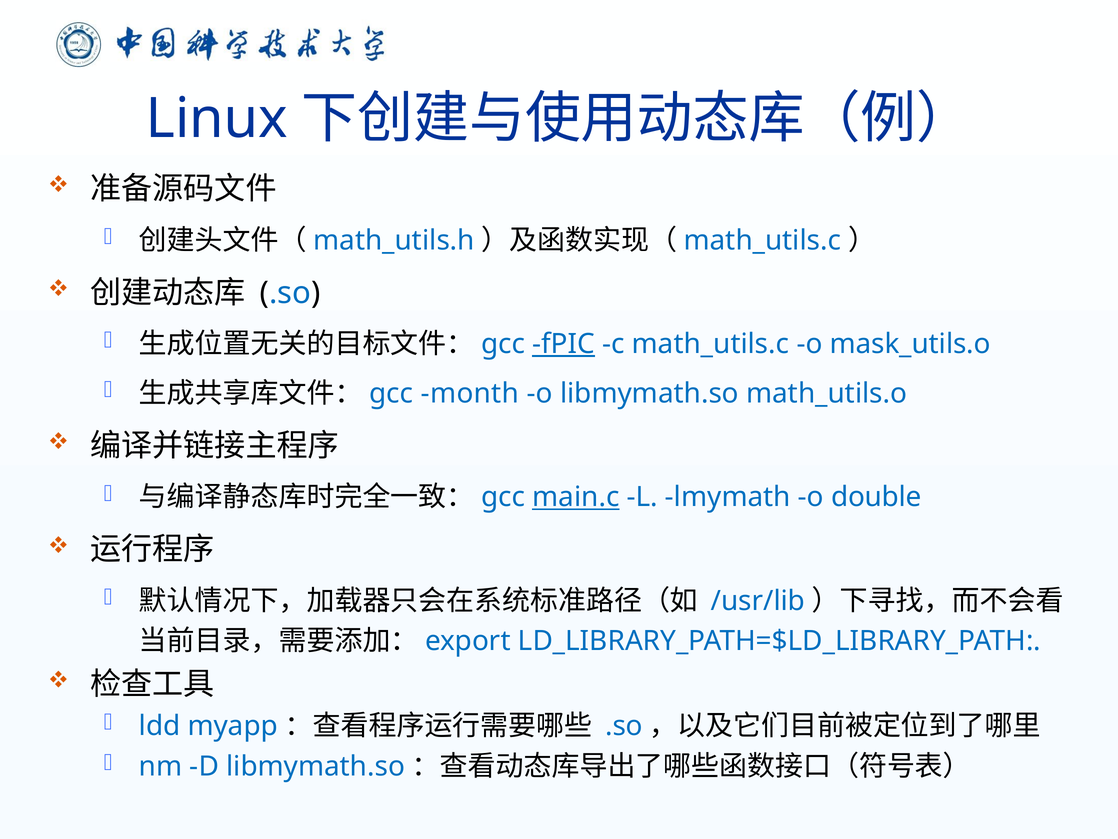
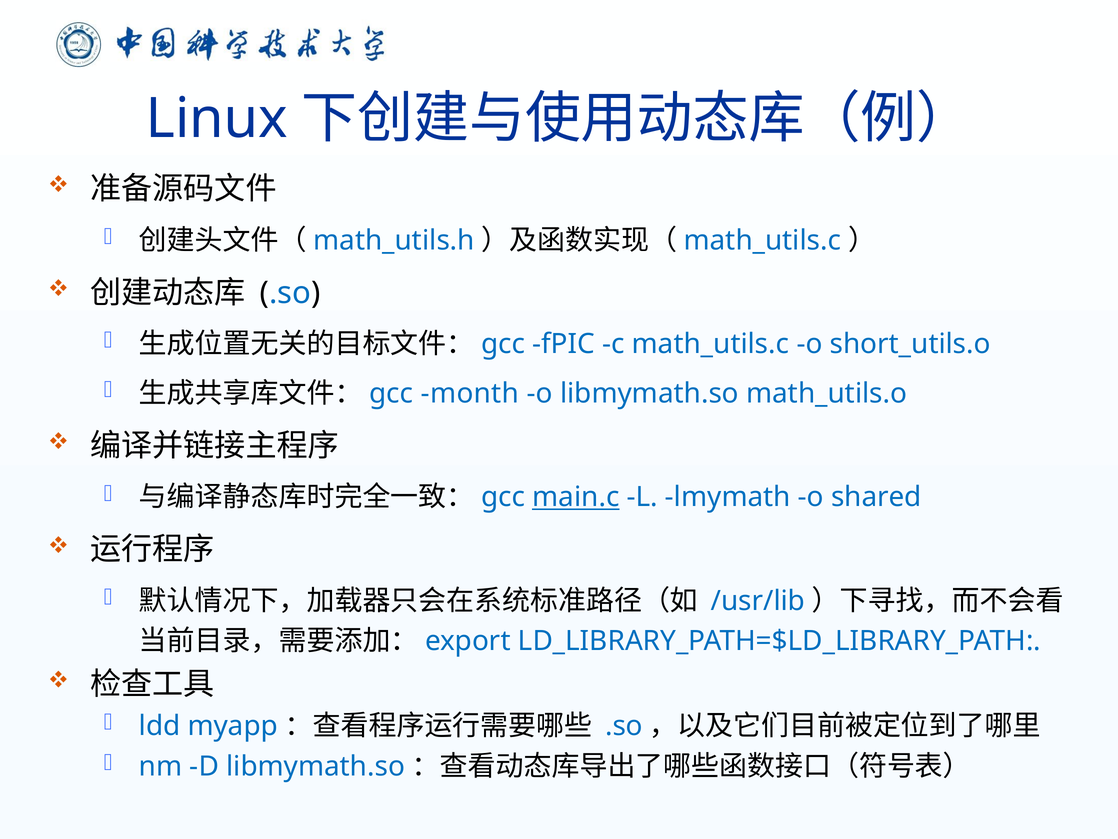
fPIC underline: present -> none
mask_utils.o: mask_utils.o -> short_utils.o
double: double -> shared
